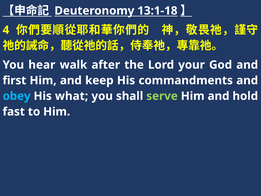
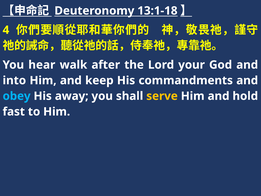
first: first -> into
what: what -> away
serve colour: light green -> yellow
